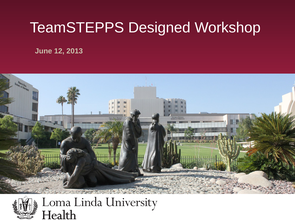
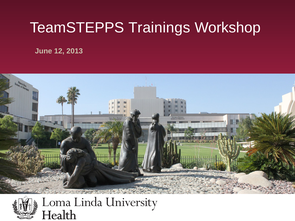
Designed: Designed -> Trainings
